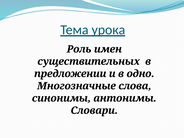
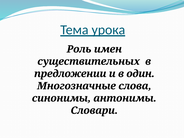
одно: одно -> один
